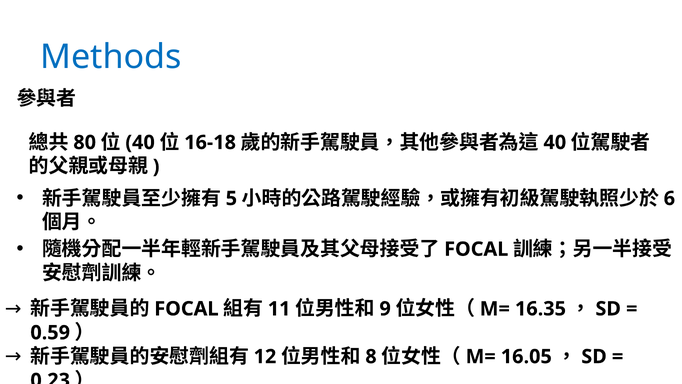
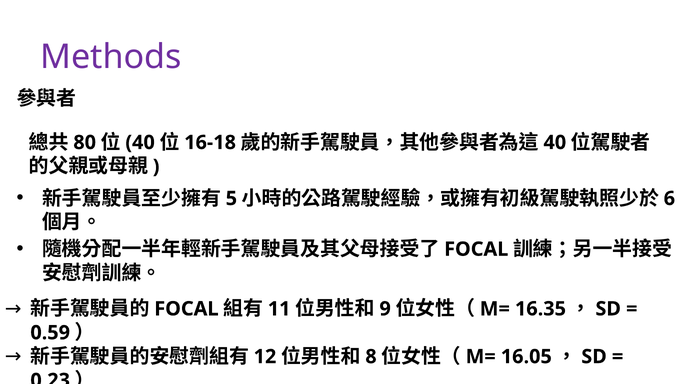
Methods colour: blue -> purple
